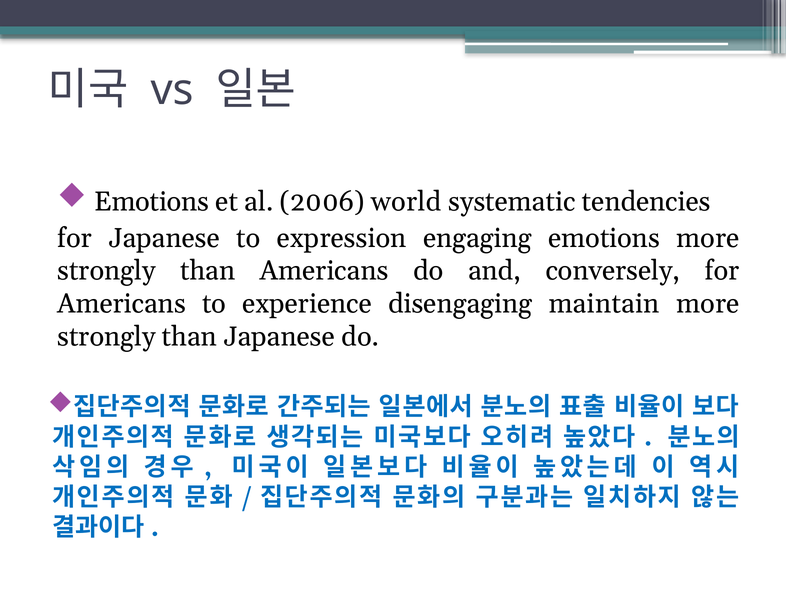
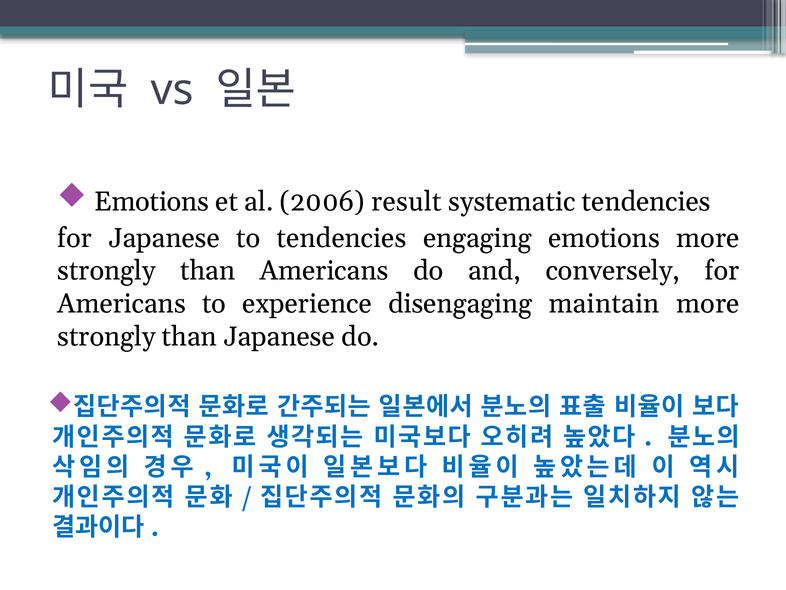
world: world -> result
to expression: expression -> tendencies
